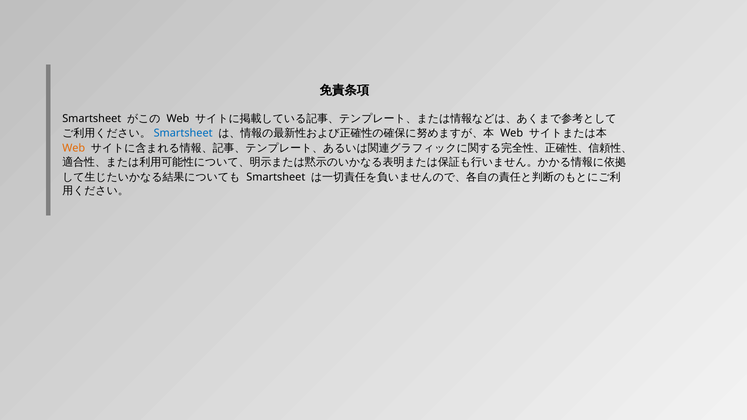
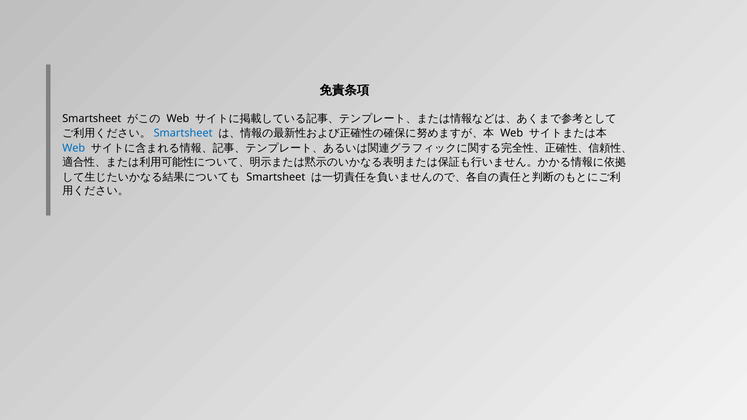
Web at (74, 148) colour: orange -> blue
